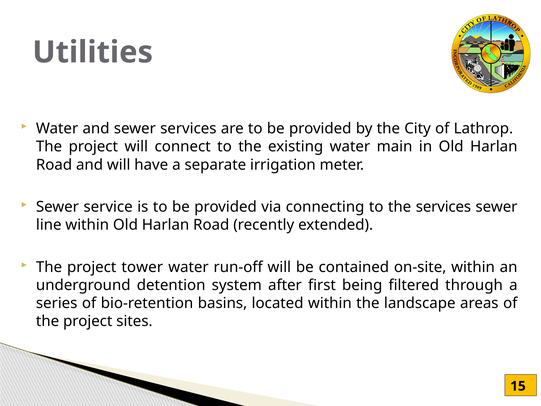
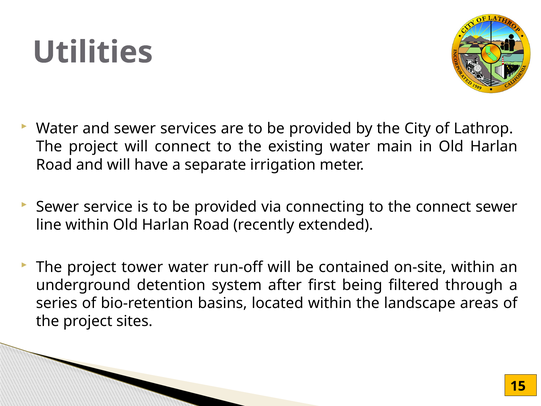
the services: services -> connect
